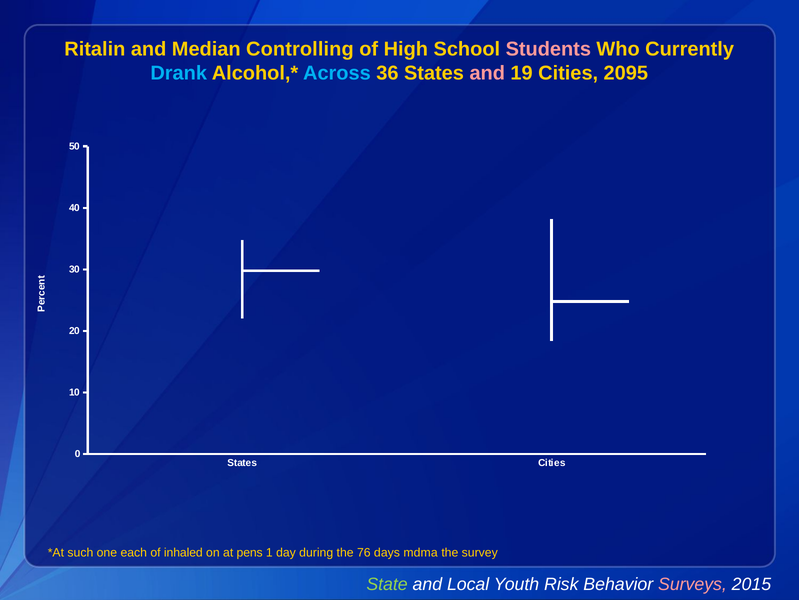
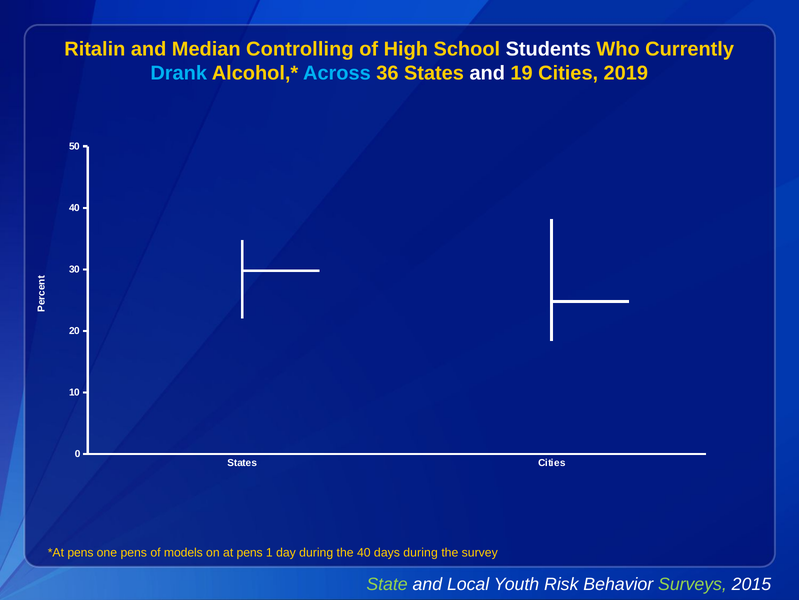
Students colour: pink -> white
and at (487, 73) colour: pink -> white
2095: 2095 -> 2019
such at (80, 552): such -> pens
one each: each -> pens
inhaled: inhaled -> models
the 76: 76 -> 40
days mdma: mdma -> during
Surveys colour: pink -> light green
